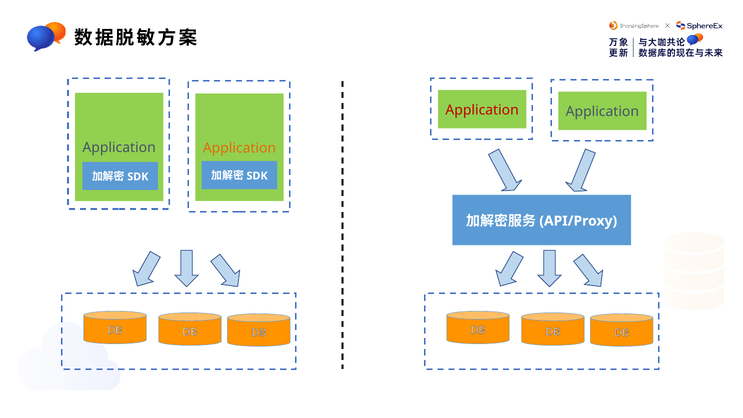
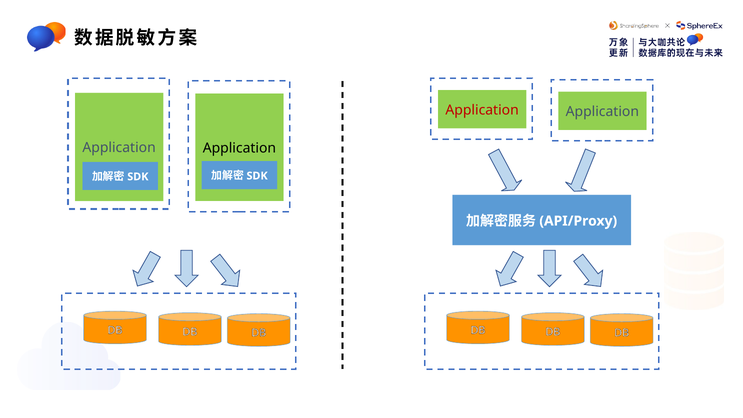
Application at (239, 148) colour: orange -> black
